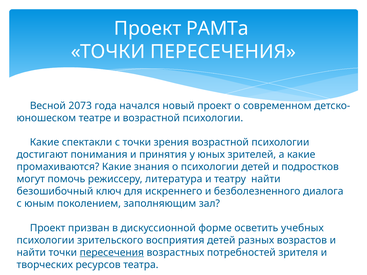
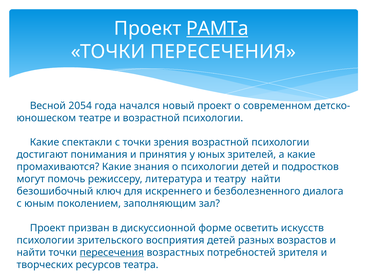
РАМТа underline: none -> present
2073: 2073 -> 2054
учебных: учебных -> искусств
